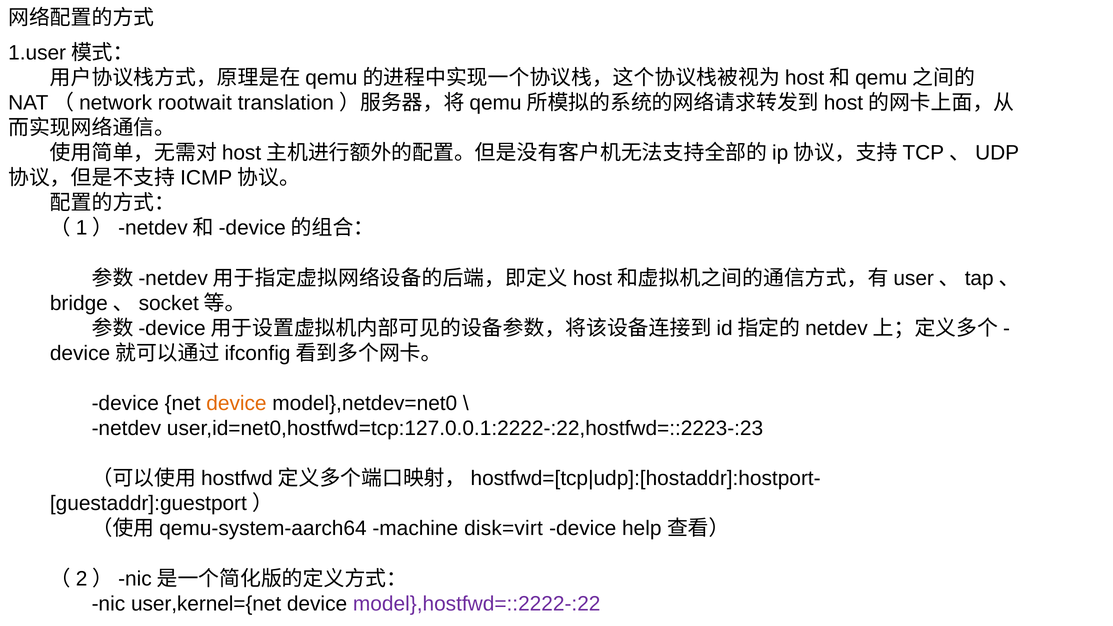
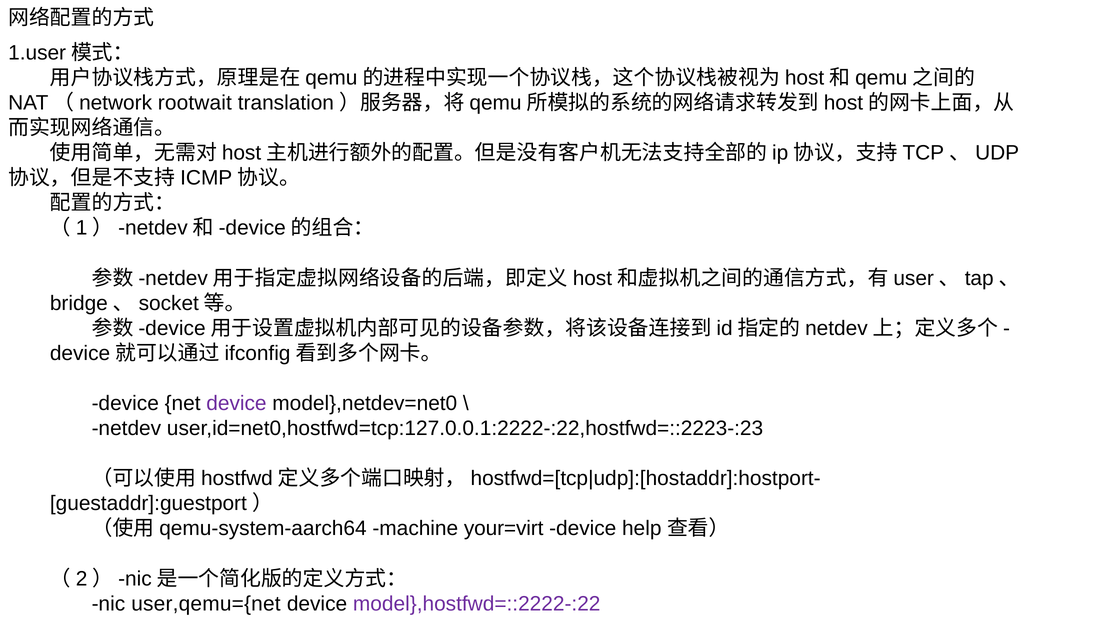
device at (236, 403) colour: orange -> purple
disk=virt: disk=virt -> your=virt
user,kernel={net: user,kernel={net -> user,qemu={net
